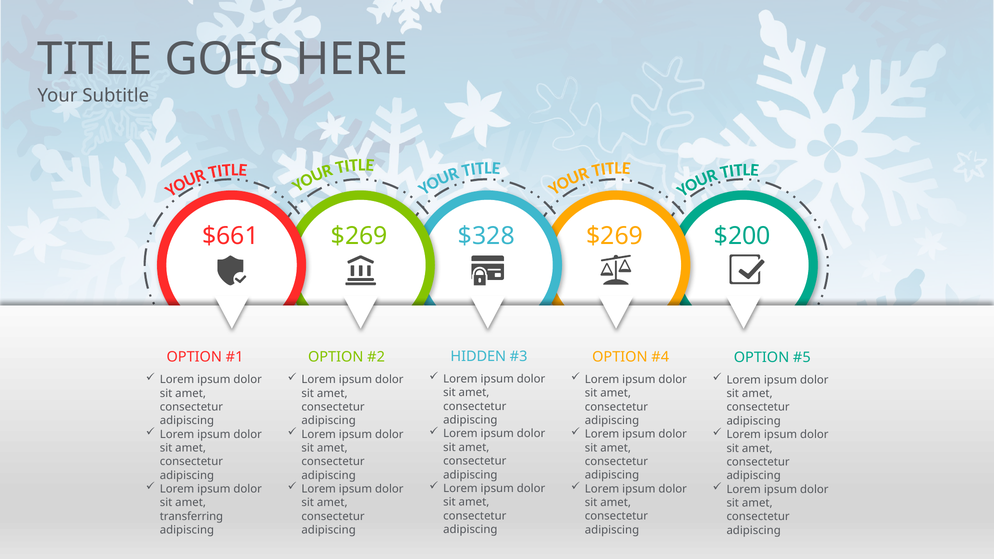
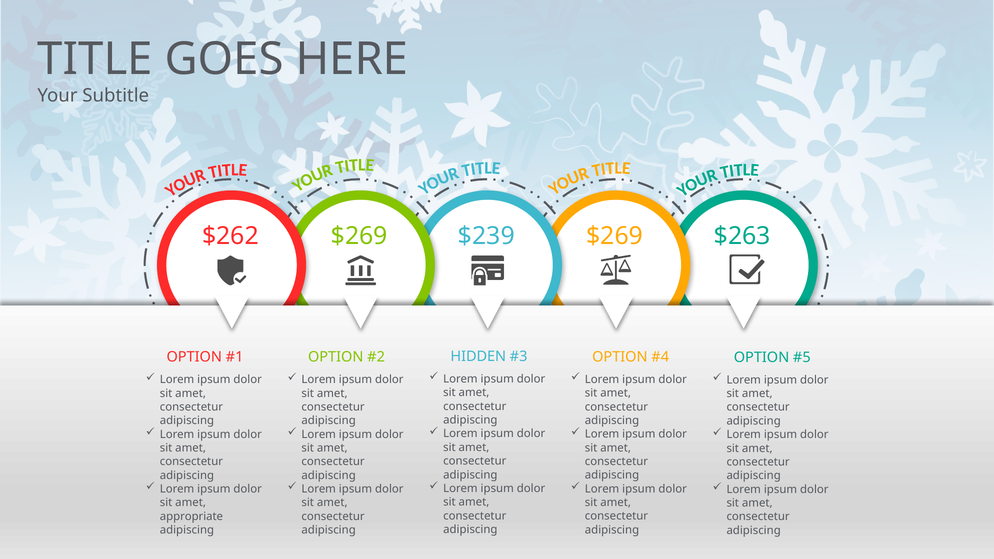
$661: $661 -> $262
$328: $328 -> $239
$200: $200 -> $263
transferring: transferring -> appropriate
